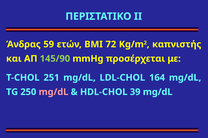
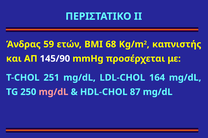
72: 72 -> 68
145/90 colour: light green -> white
39: 39 -> 87
